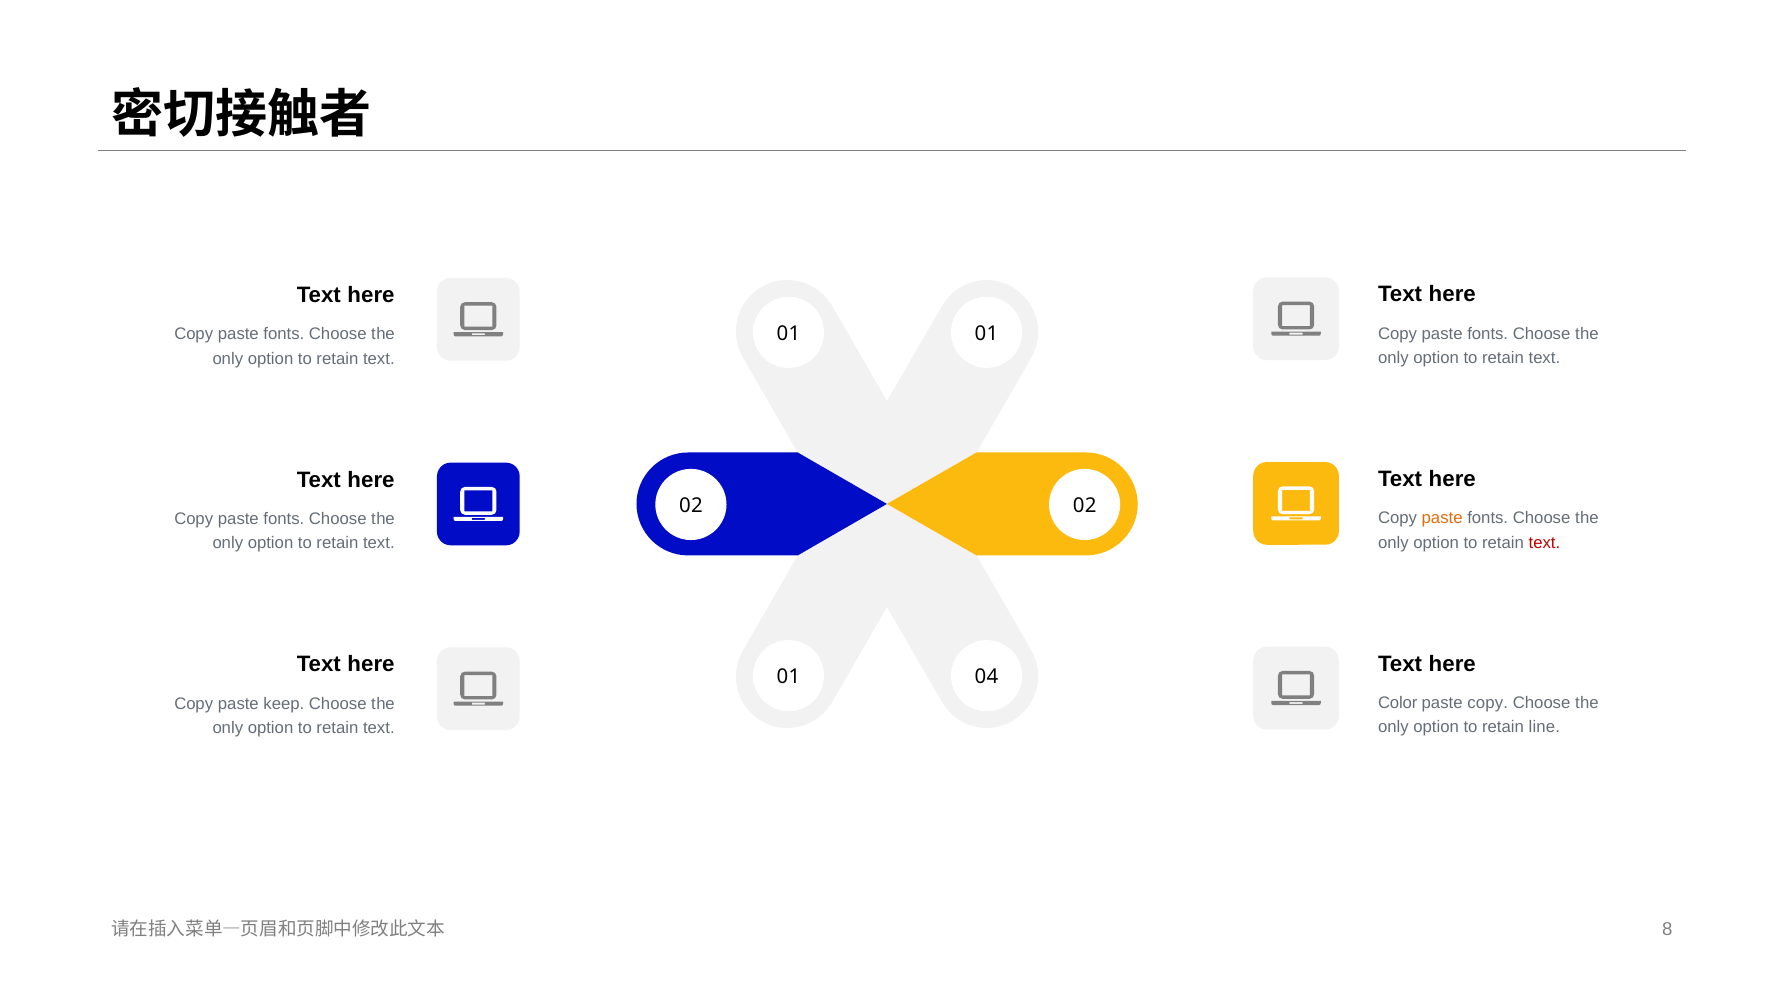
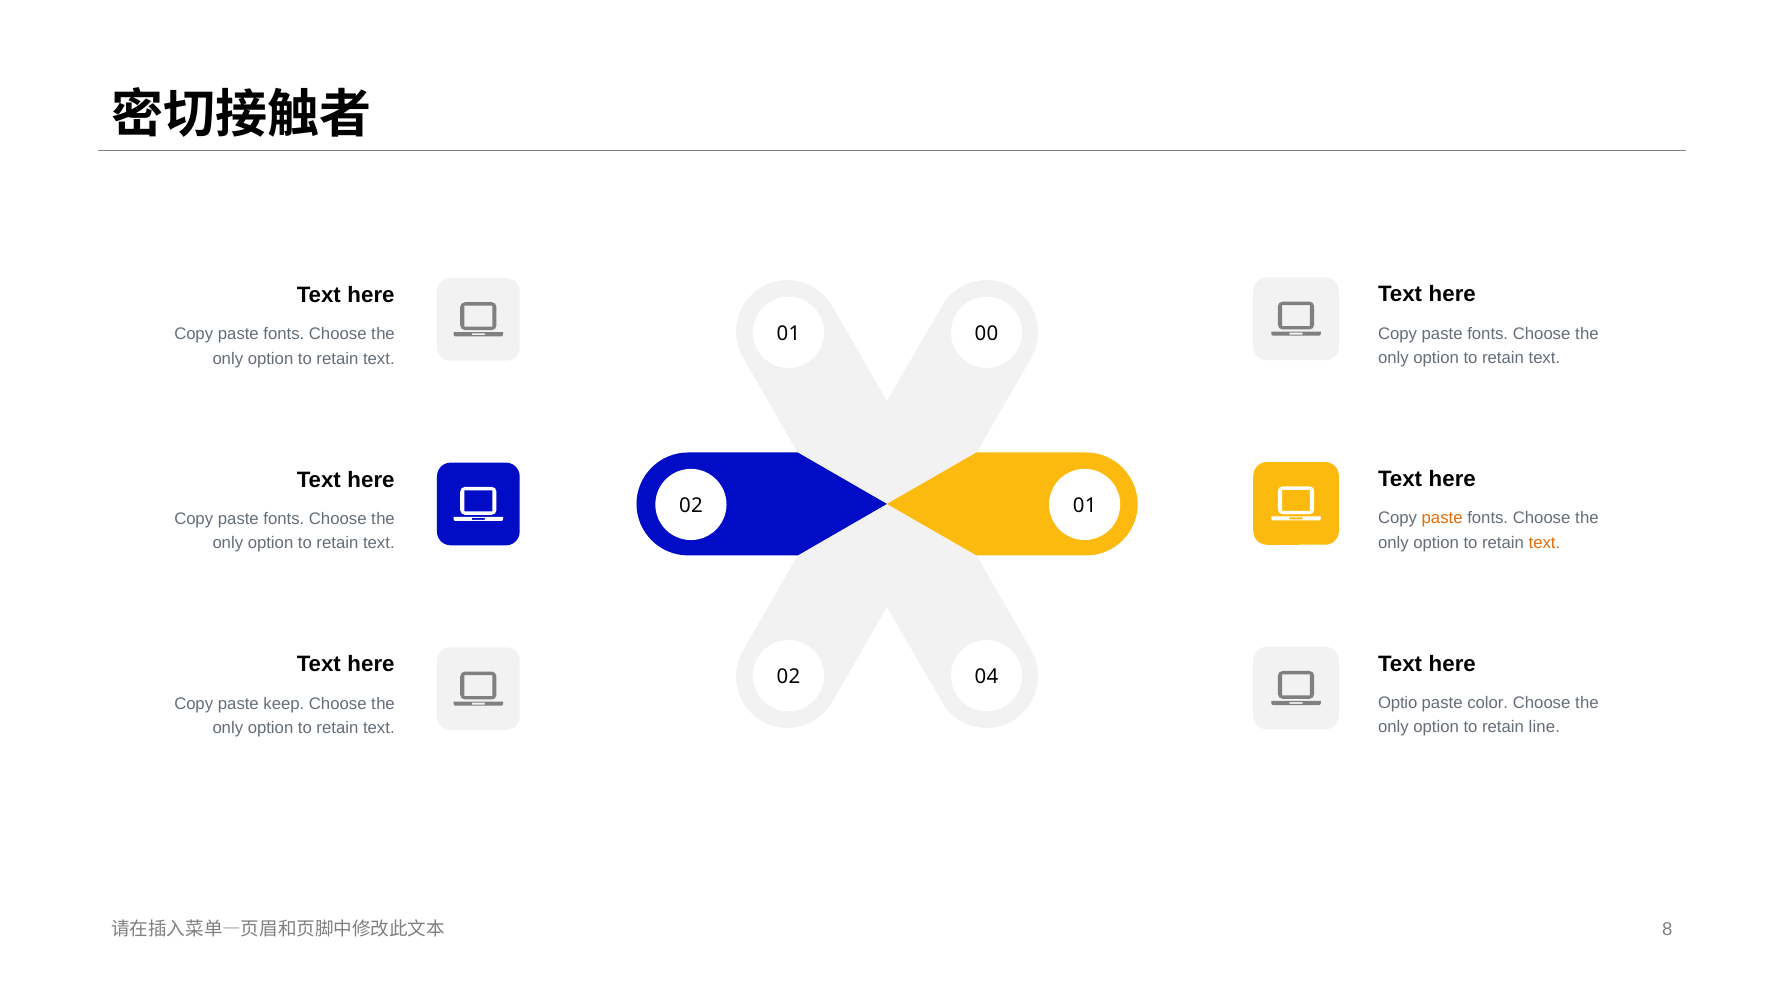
1 at (993, 334): 1 -> 0
2 at (1091, 506): 2 -> 1
text at (1544, 543) colour: red -> orange
1 at (795, 677): 1 -> 2
Color: Color -> Optio
paste copy: copy -> color
